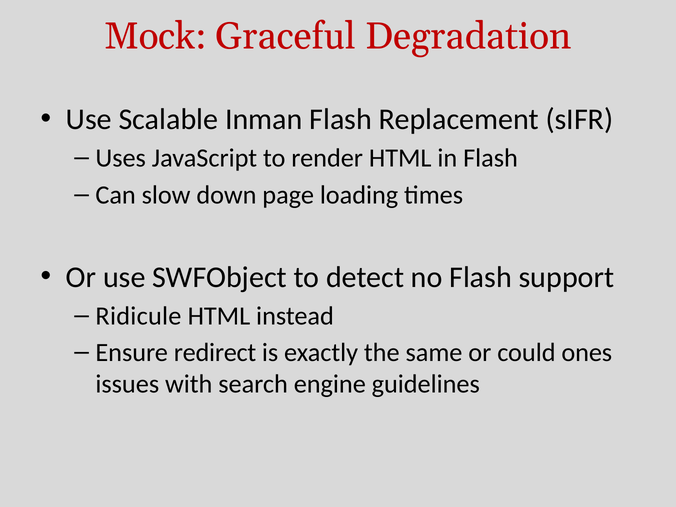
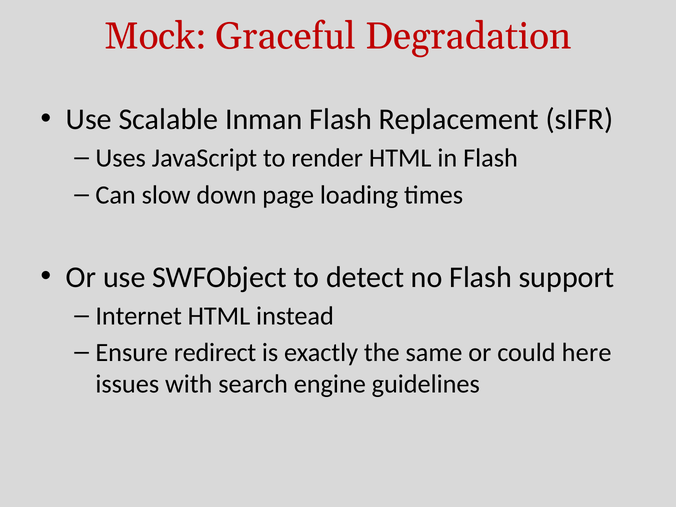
Ridicule: Ridicule -> Internet
ones: ones -> here
